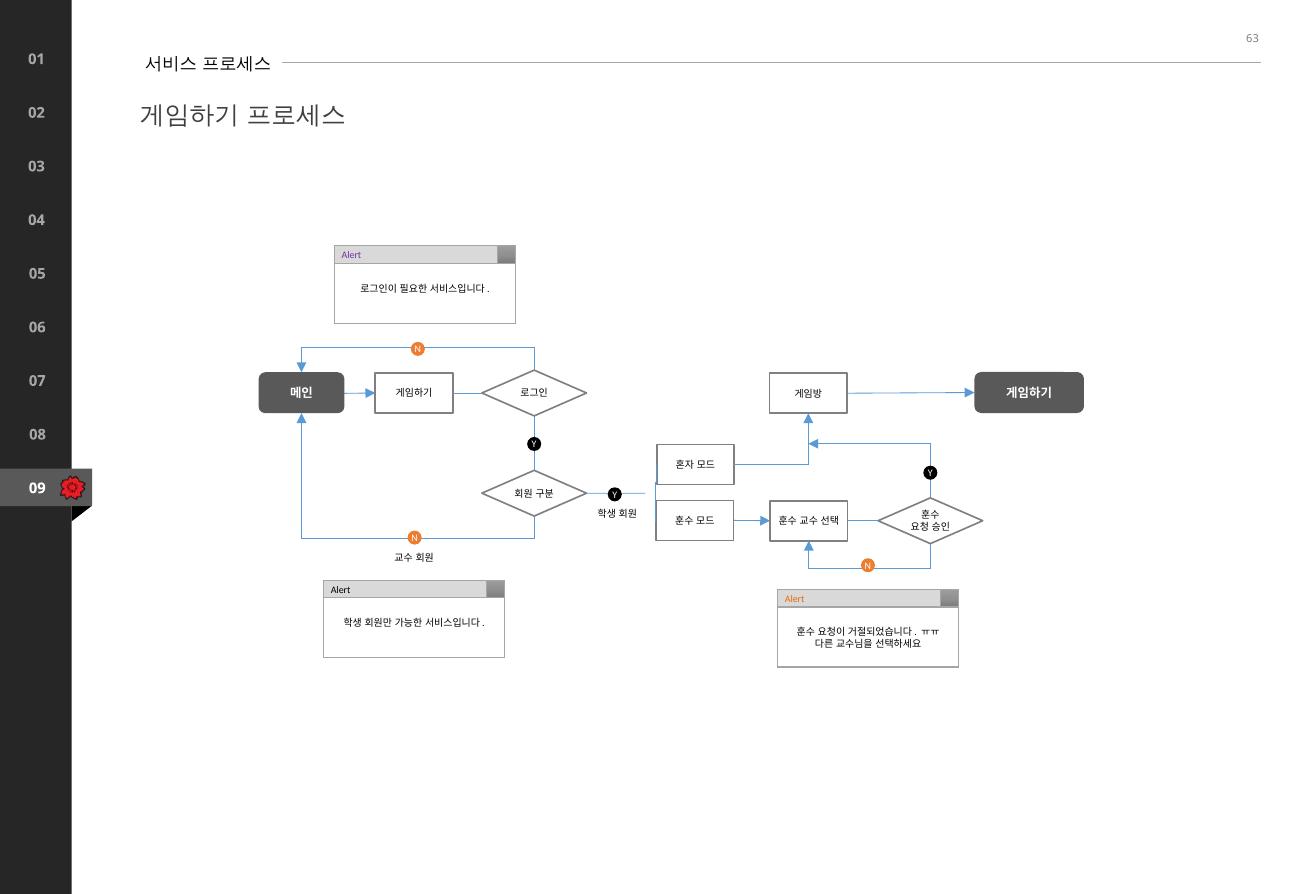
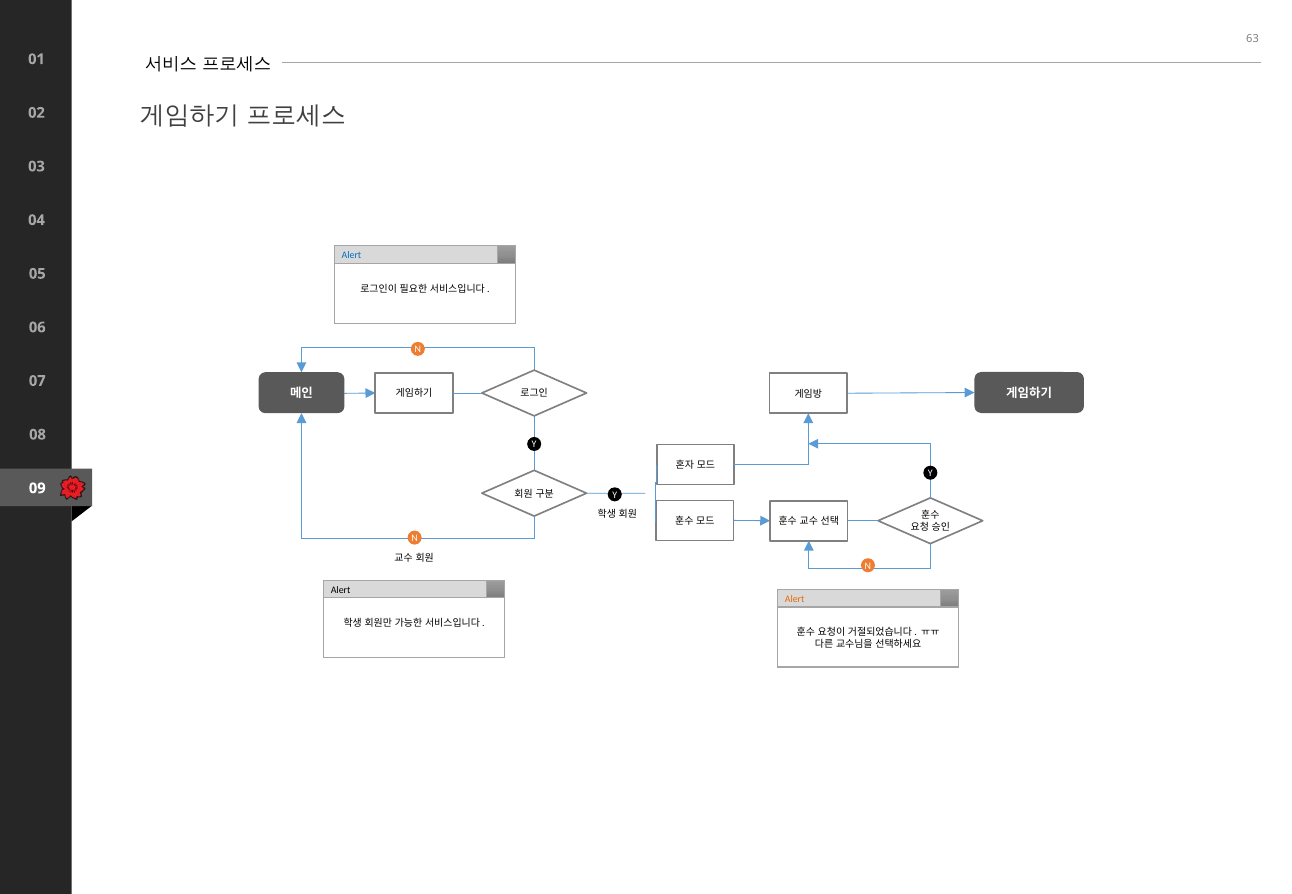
Alert at (351, 256) colour: purple -> blue
